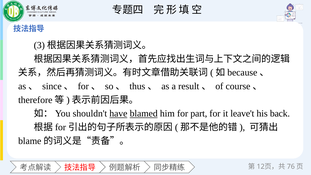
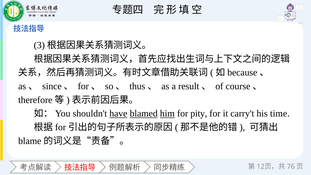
him underline: none -> present
part: part -> pity
leave't: leave't -> carry't
back: back -> time
